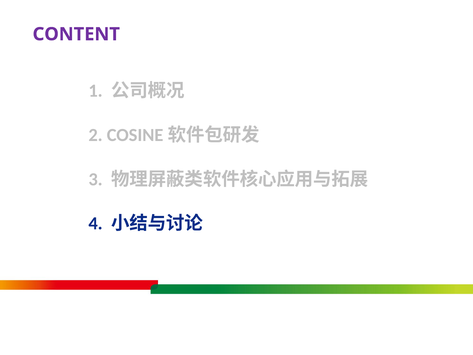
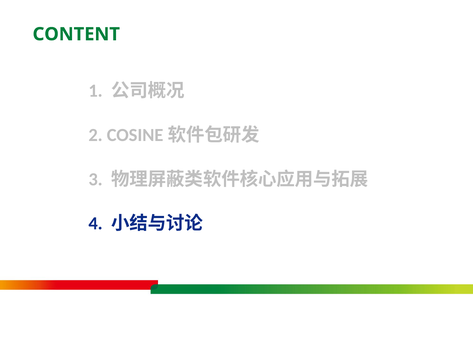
CONTENT colour: purple -> green
